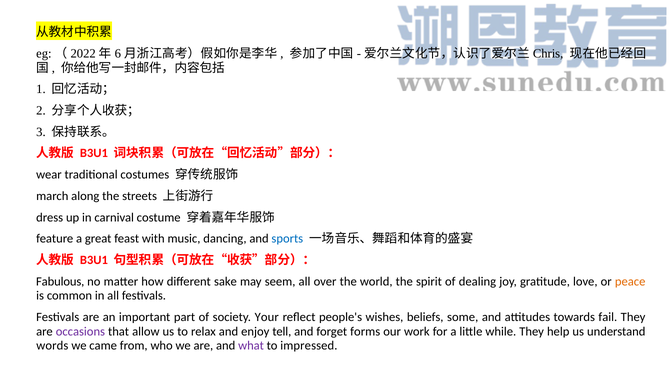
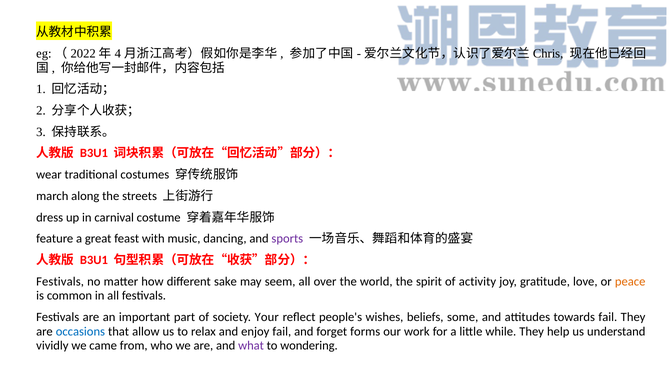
6: 6 -> 4
sports colour: blue -> purple
Fabulous at (60, 281): Fabulous -> Festivals
dealing: dealing -> activity
occasions colour: purple -> blue
enjoy tell: tell -> fail
words: words -> vividly
impressed: impressed -> wondering
